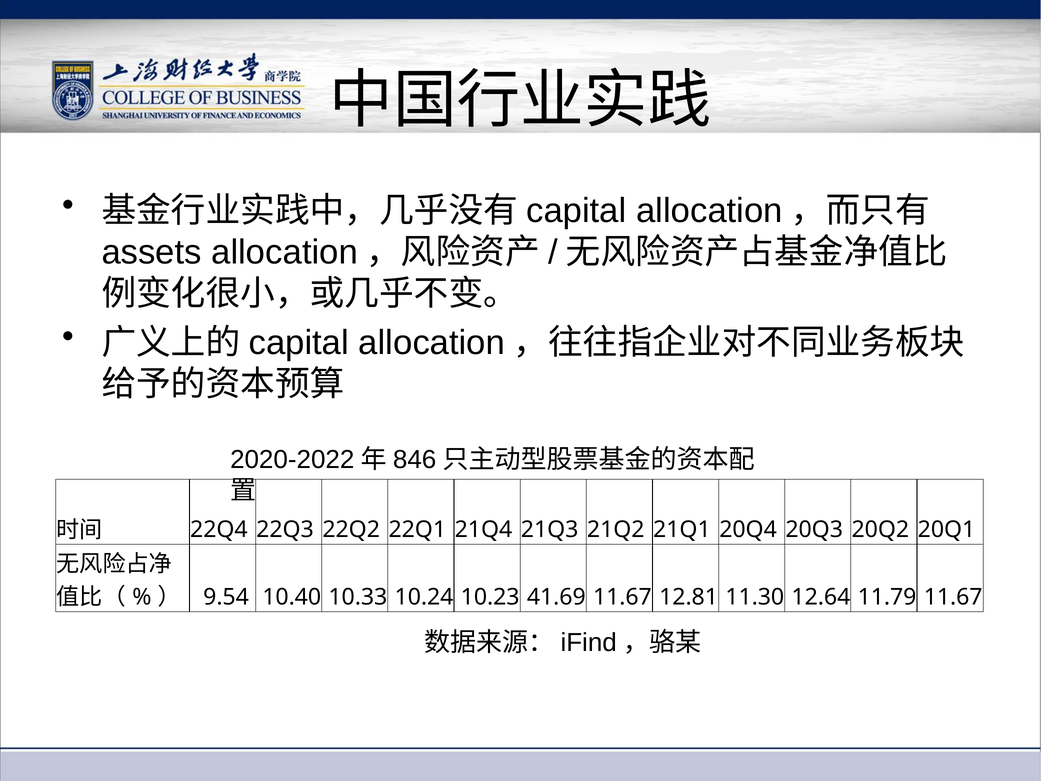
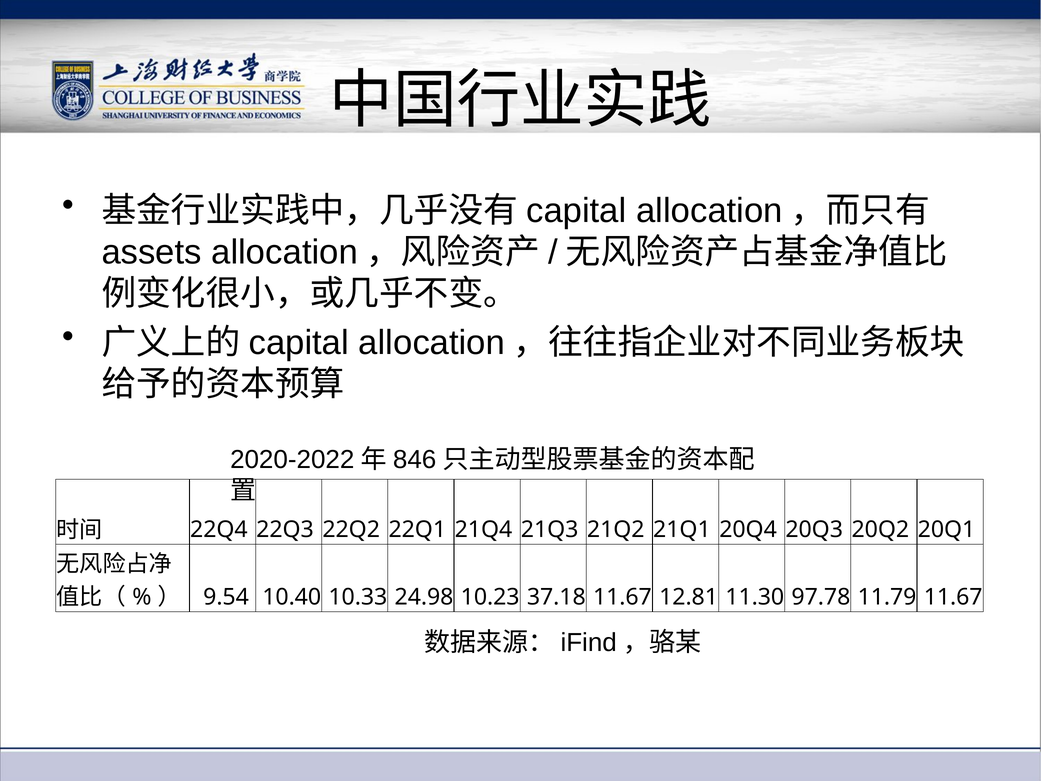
10.24: 10.24 -> 24.98
41.69: 41.69 -> 37.18
12.64: 12.64 -> 97.78
